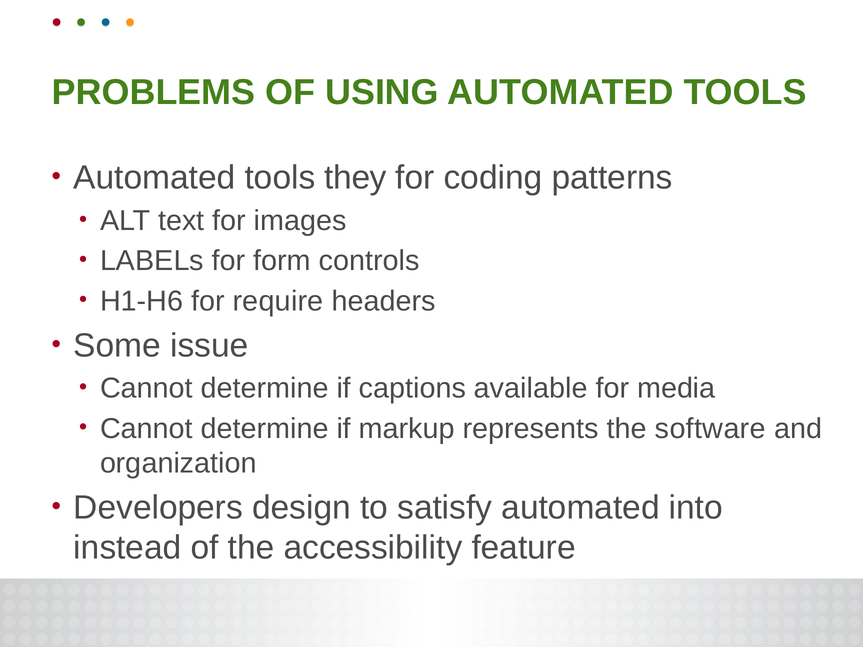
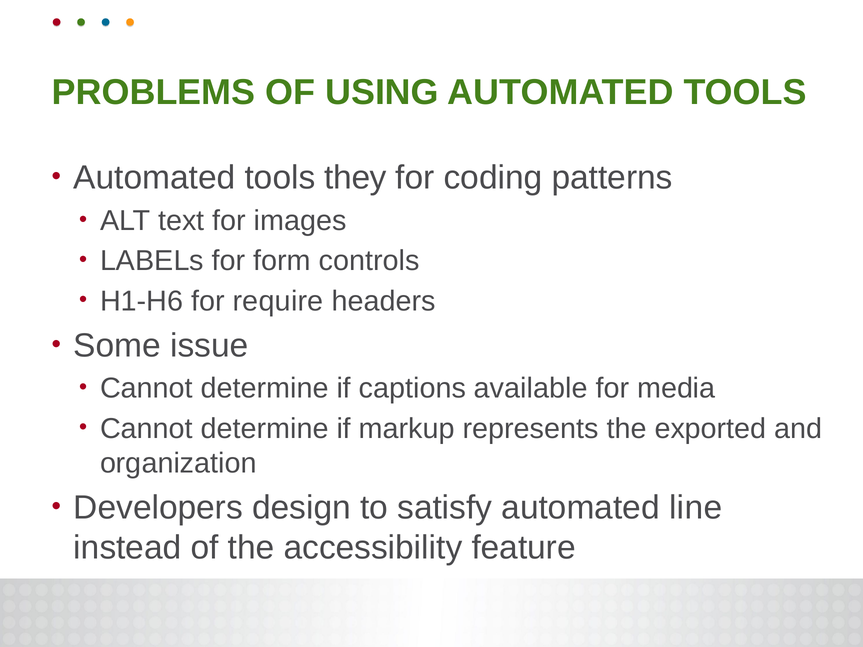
software: software -> exported
into: into -> line
